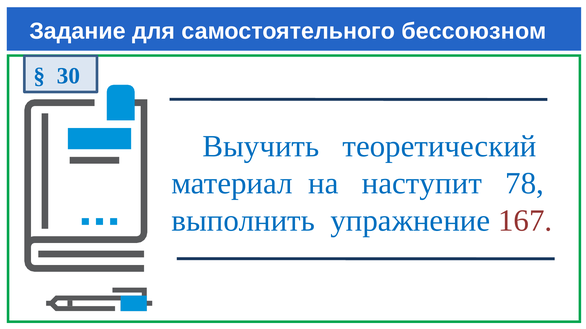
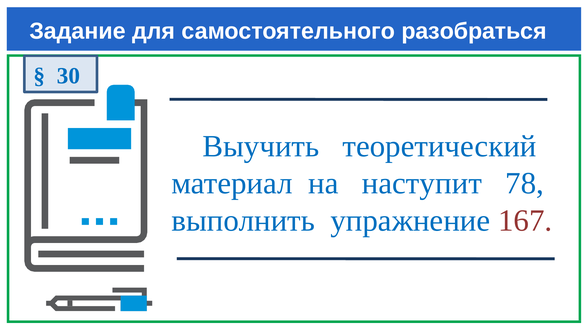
бессоюзном: бессоюзном -> разобраться
